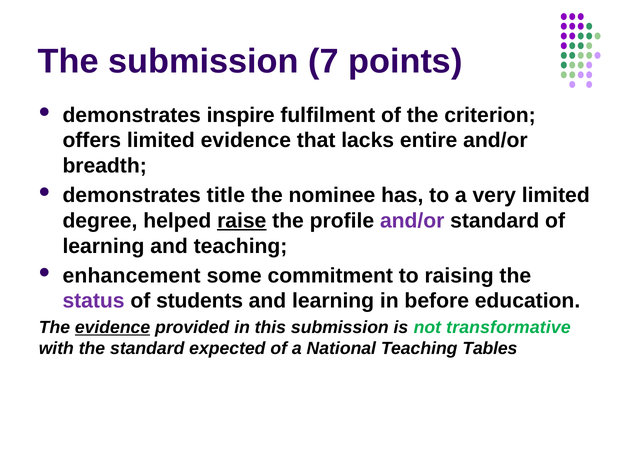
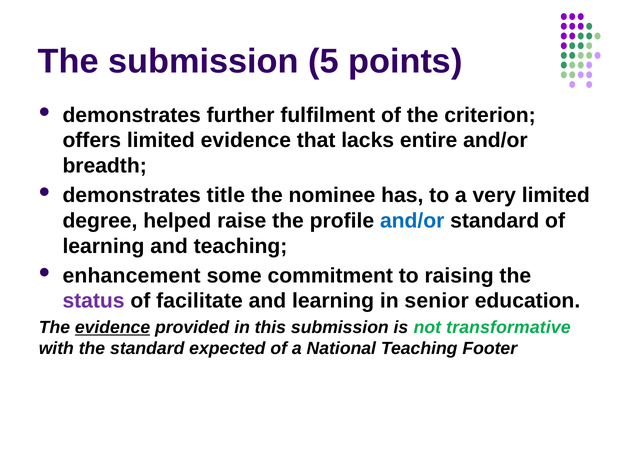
7: 7 -> 5
inspire: inspire -> further
raise underline: present -> none
and/or at (412, 221) colour: purple -> blue
students: students -> facilitate
before: before -> senior
Tables: Tables -> Footer
